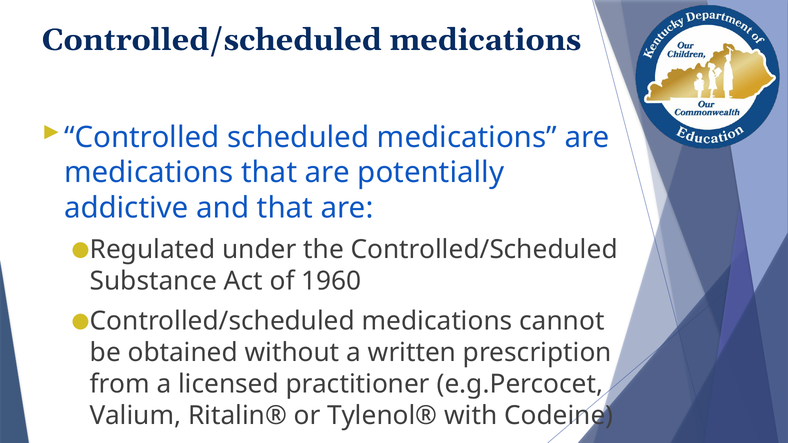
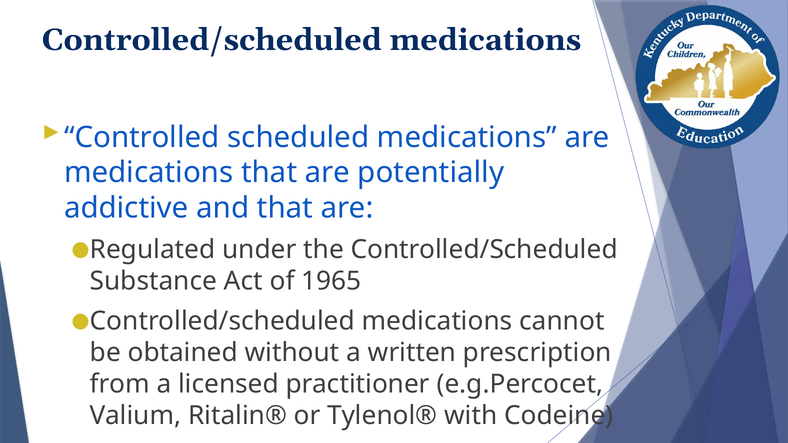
1960: 1960 -> 1965
